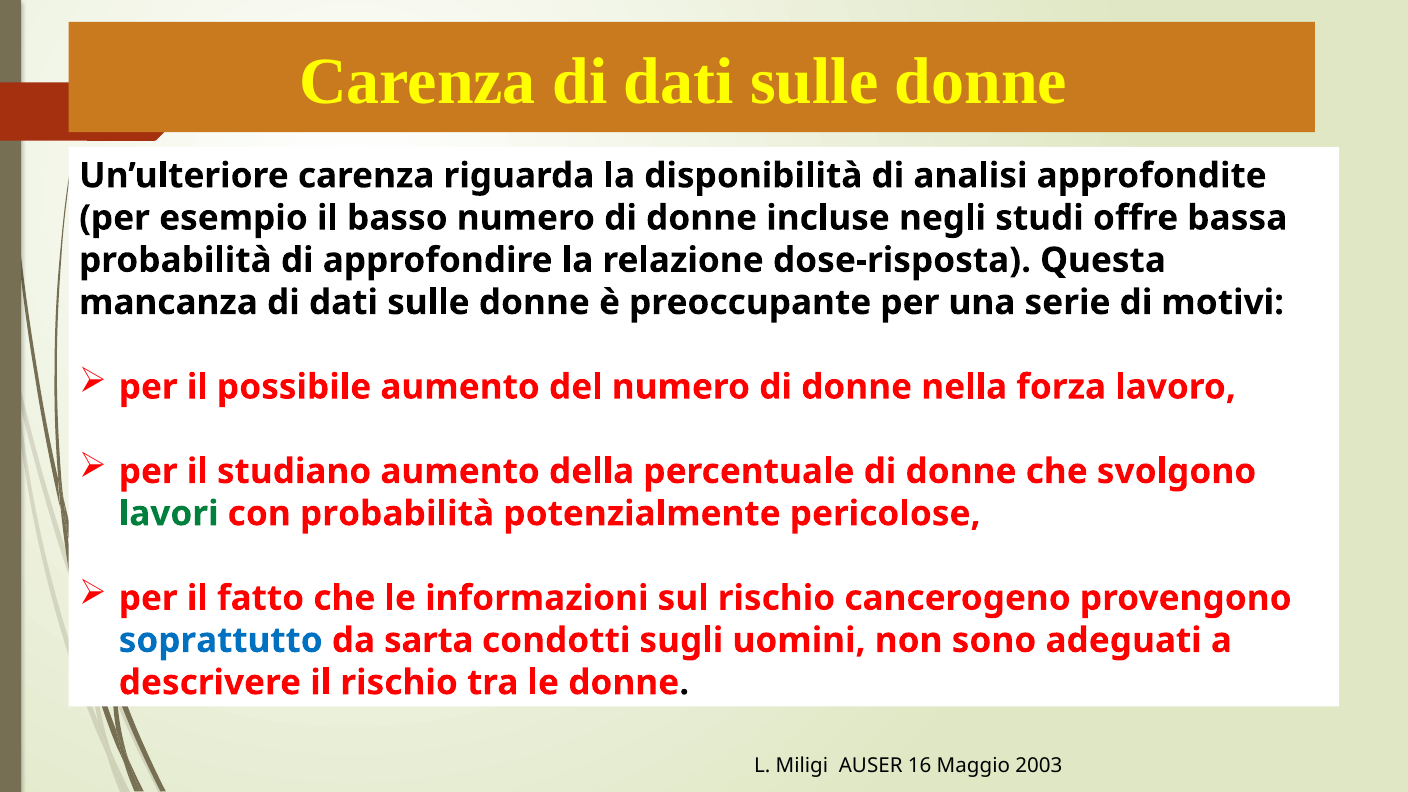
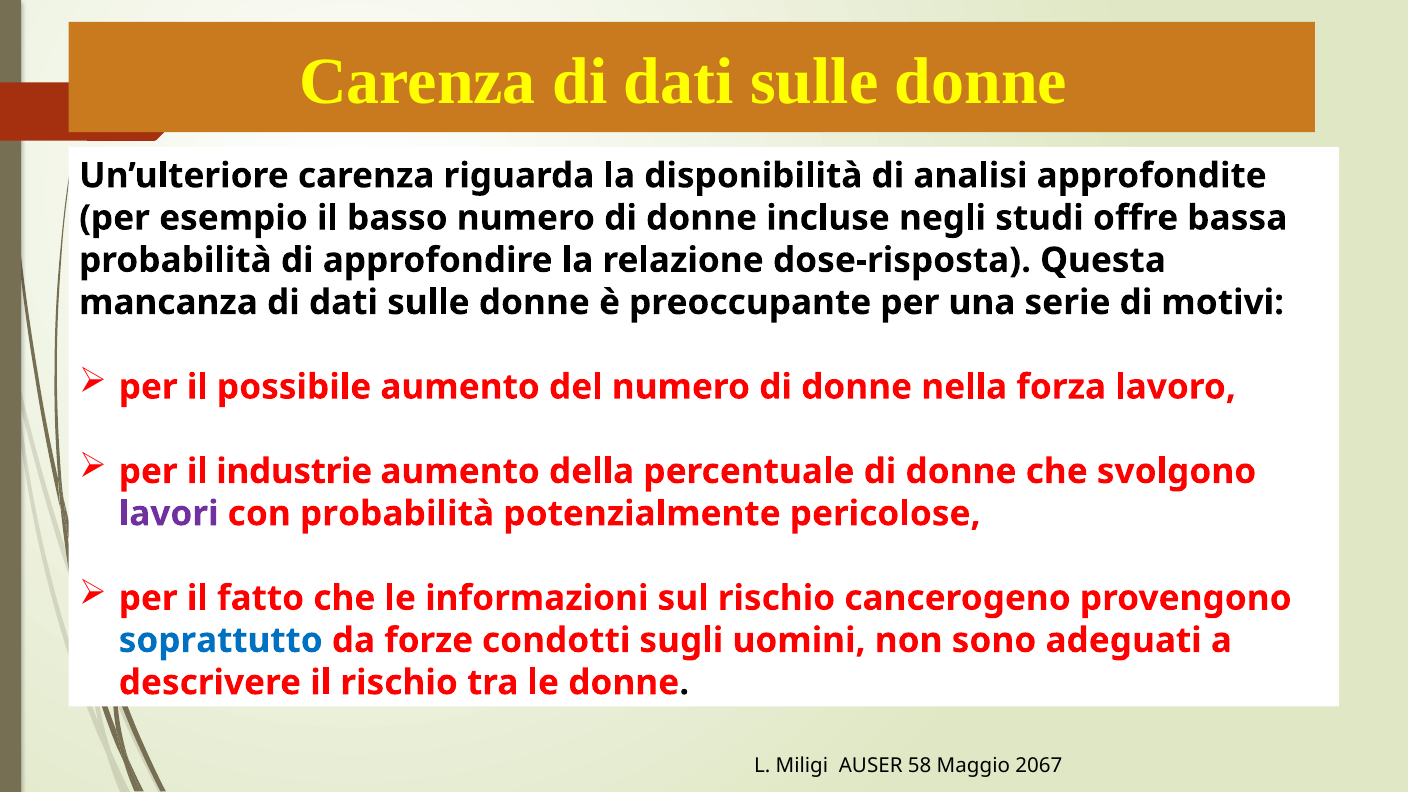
studiano: studiano -> industrie
lavori colour: green -> purple
sarta: sarta -> forze
16: 16 -> 58
2003: 2003 -> 2067
